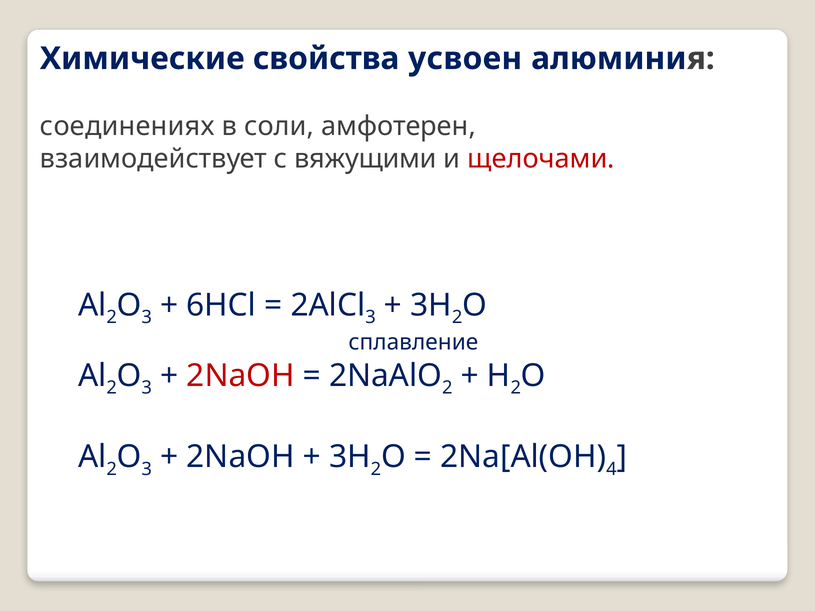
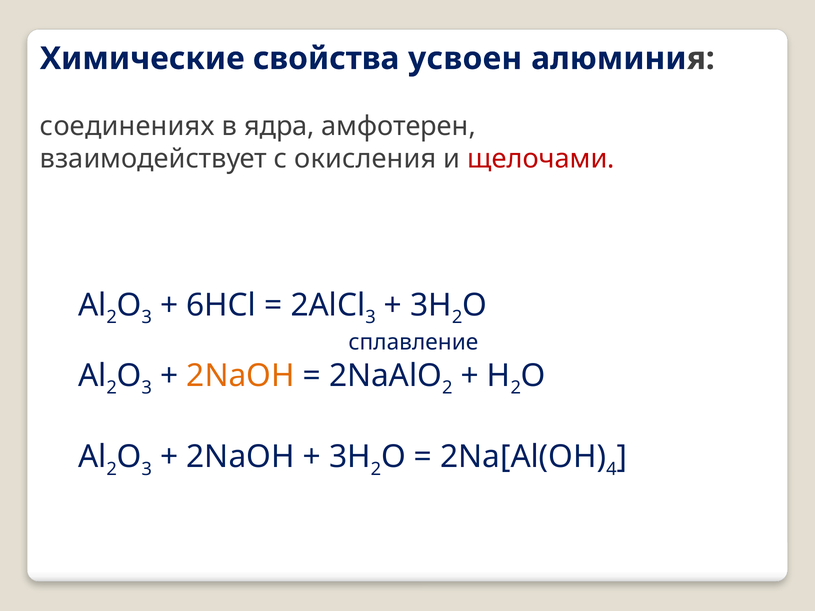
соли: соли -> ядра
вяжущими: вяжущими -> окисления
2NaOH at (240, 376) colour: red -> orange
